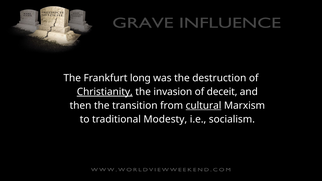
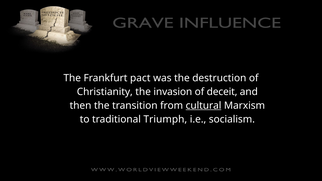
long: long -> pact
Christianity underline: present -> none
Modesty: Modesty -> Triumph
